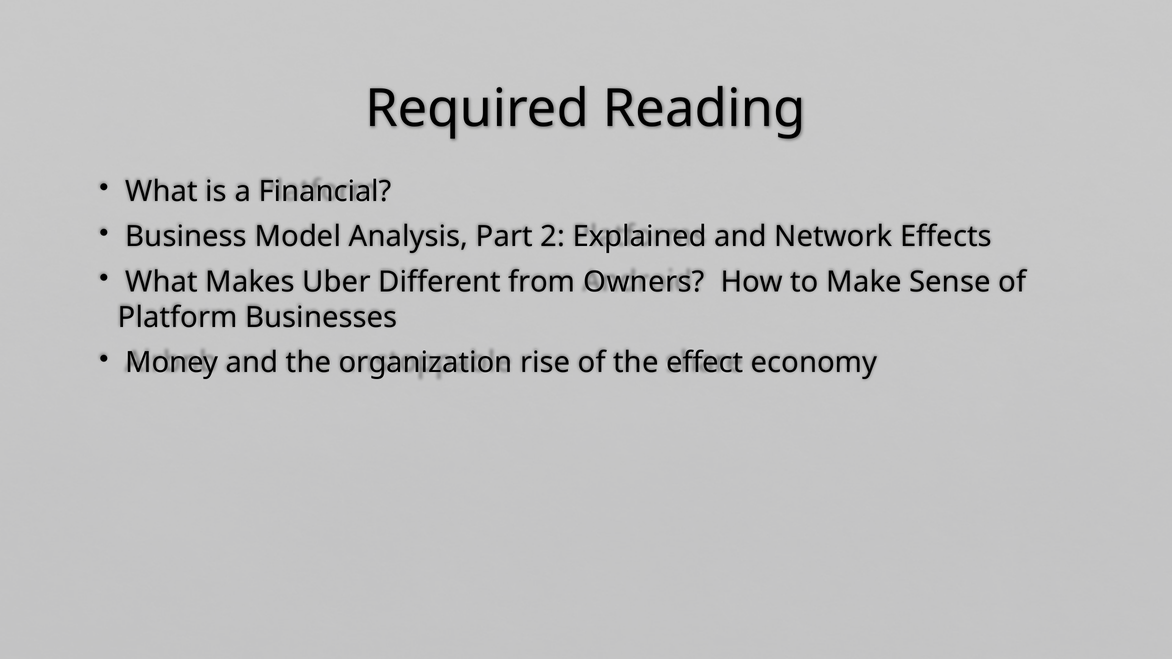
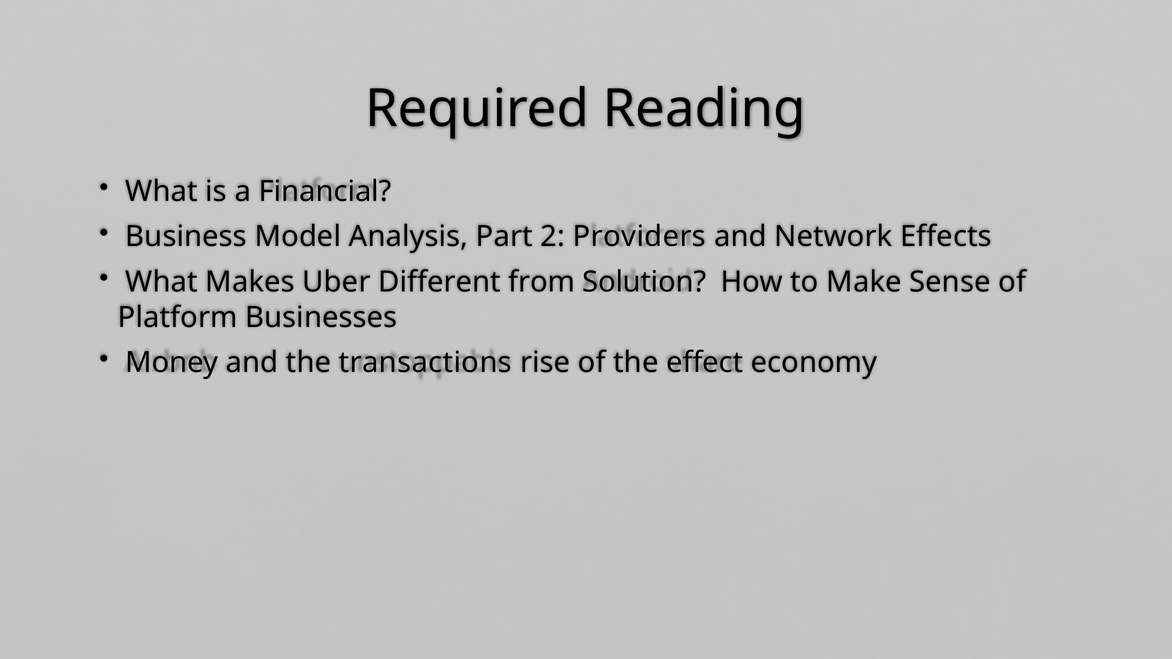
Explained: Explained -> Providers
Owners: Owners -> Solution
organization: organization -> transactions
